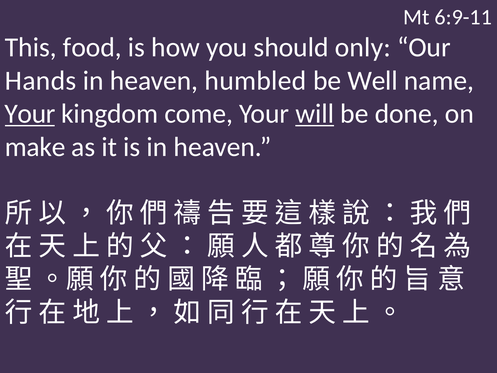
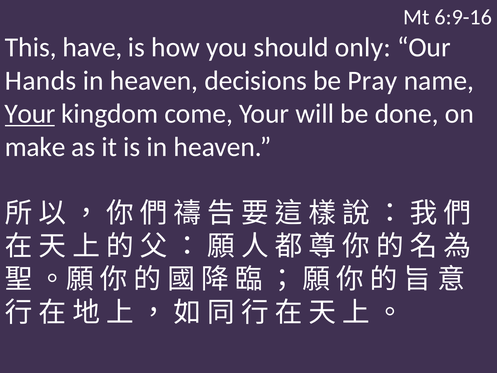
6:9-11: 6:9-11 -> 6:9-16
food: food -> have
humbled: humbled -> decisions
Well: Well -> Pray
will underline: present -> none
